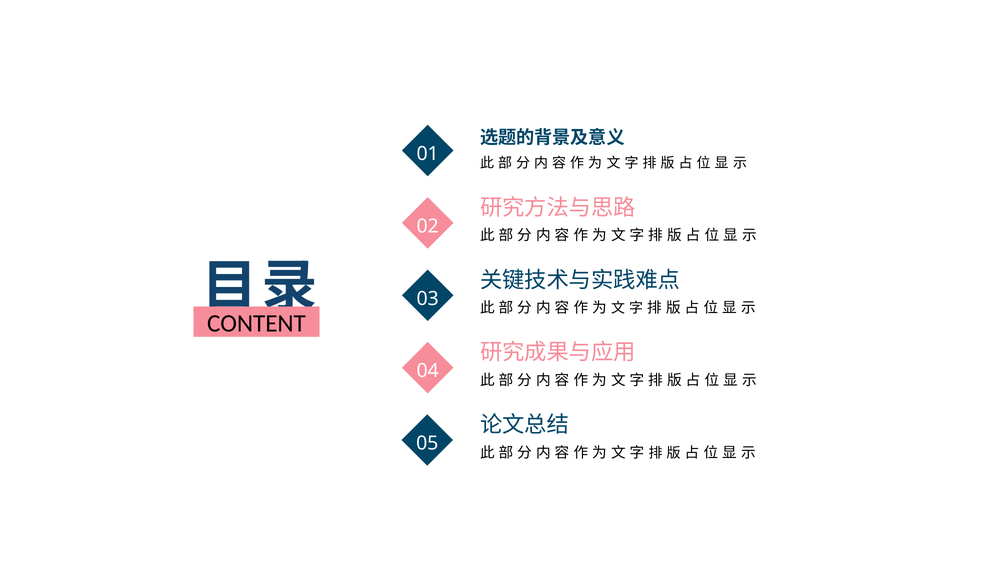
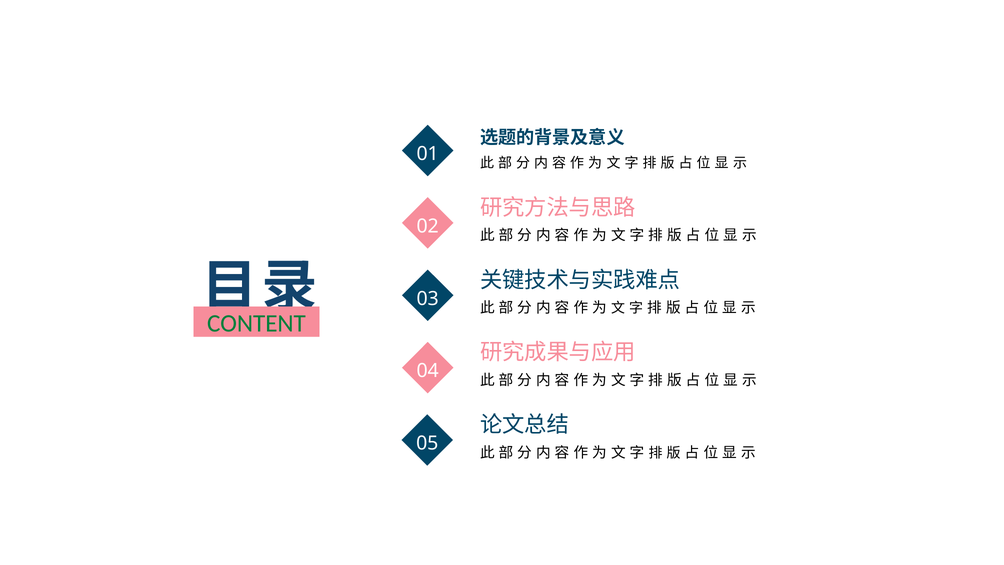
CONTENT colour: black -> green
